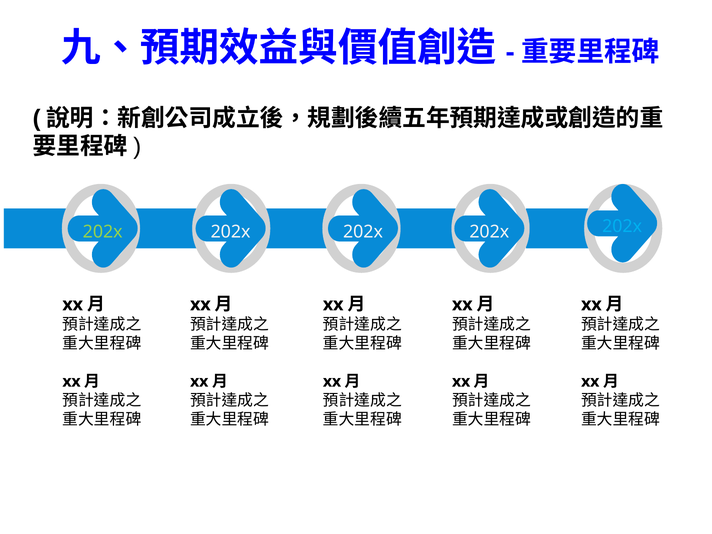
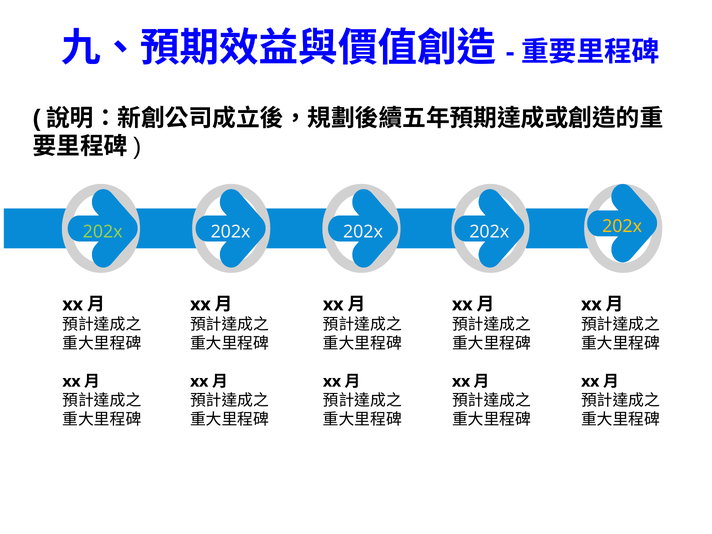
202x at (622, 227) colour: light blue -> yellow
